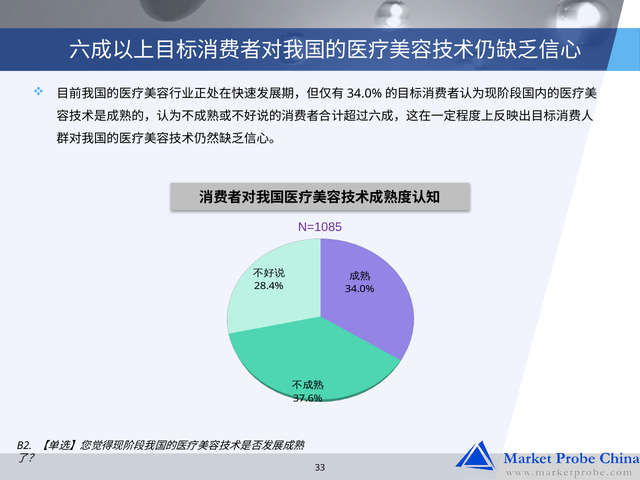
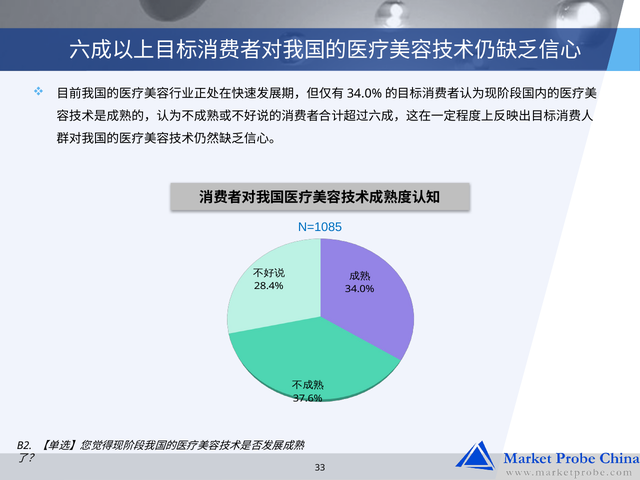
N=1085 colour: purple -> blue
